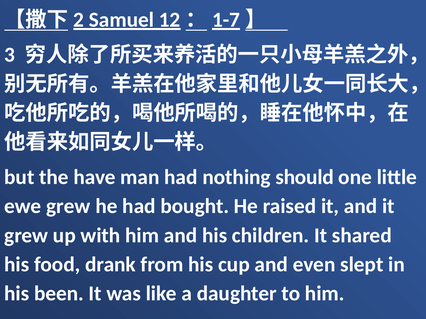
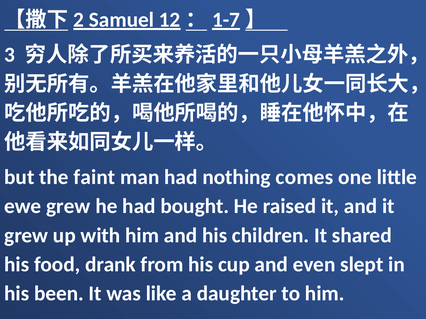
have: have -> faint
should: should -> comes
